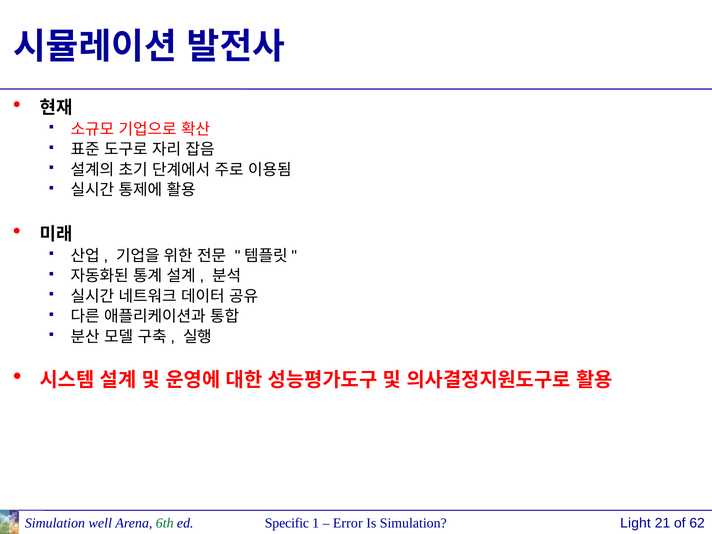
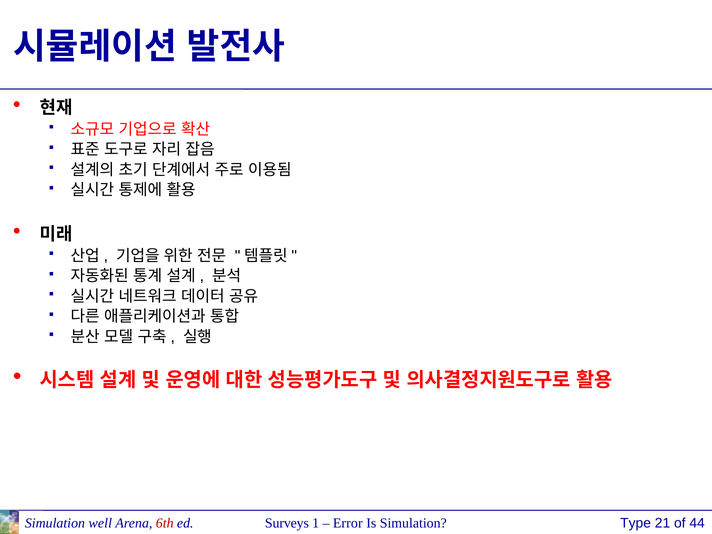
6th colour: green -> red
Specific: Specific -> Surveys
Light: Light -> Type
62: 62 -> 44
